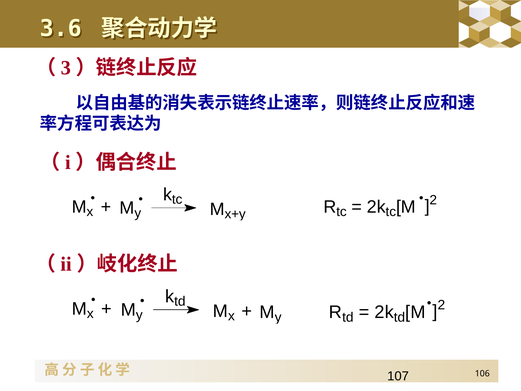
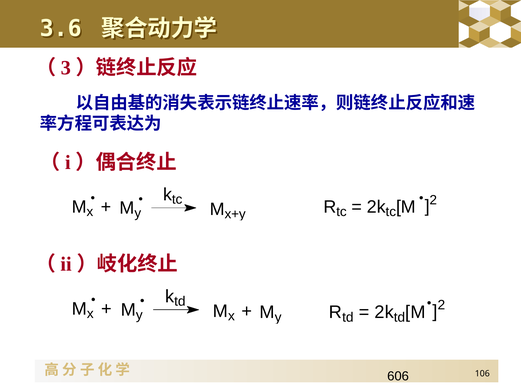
107: 107 -> 606
